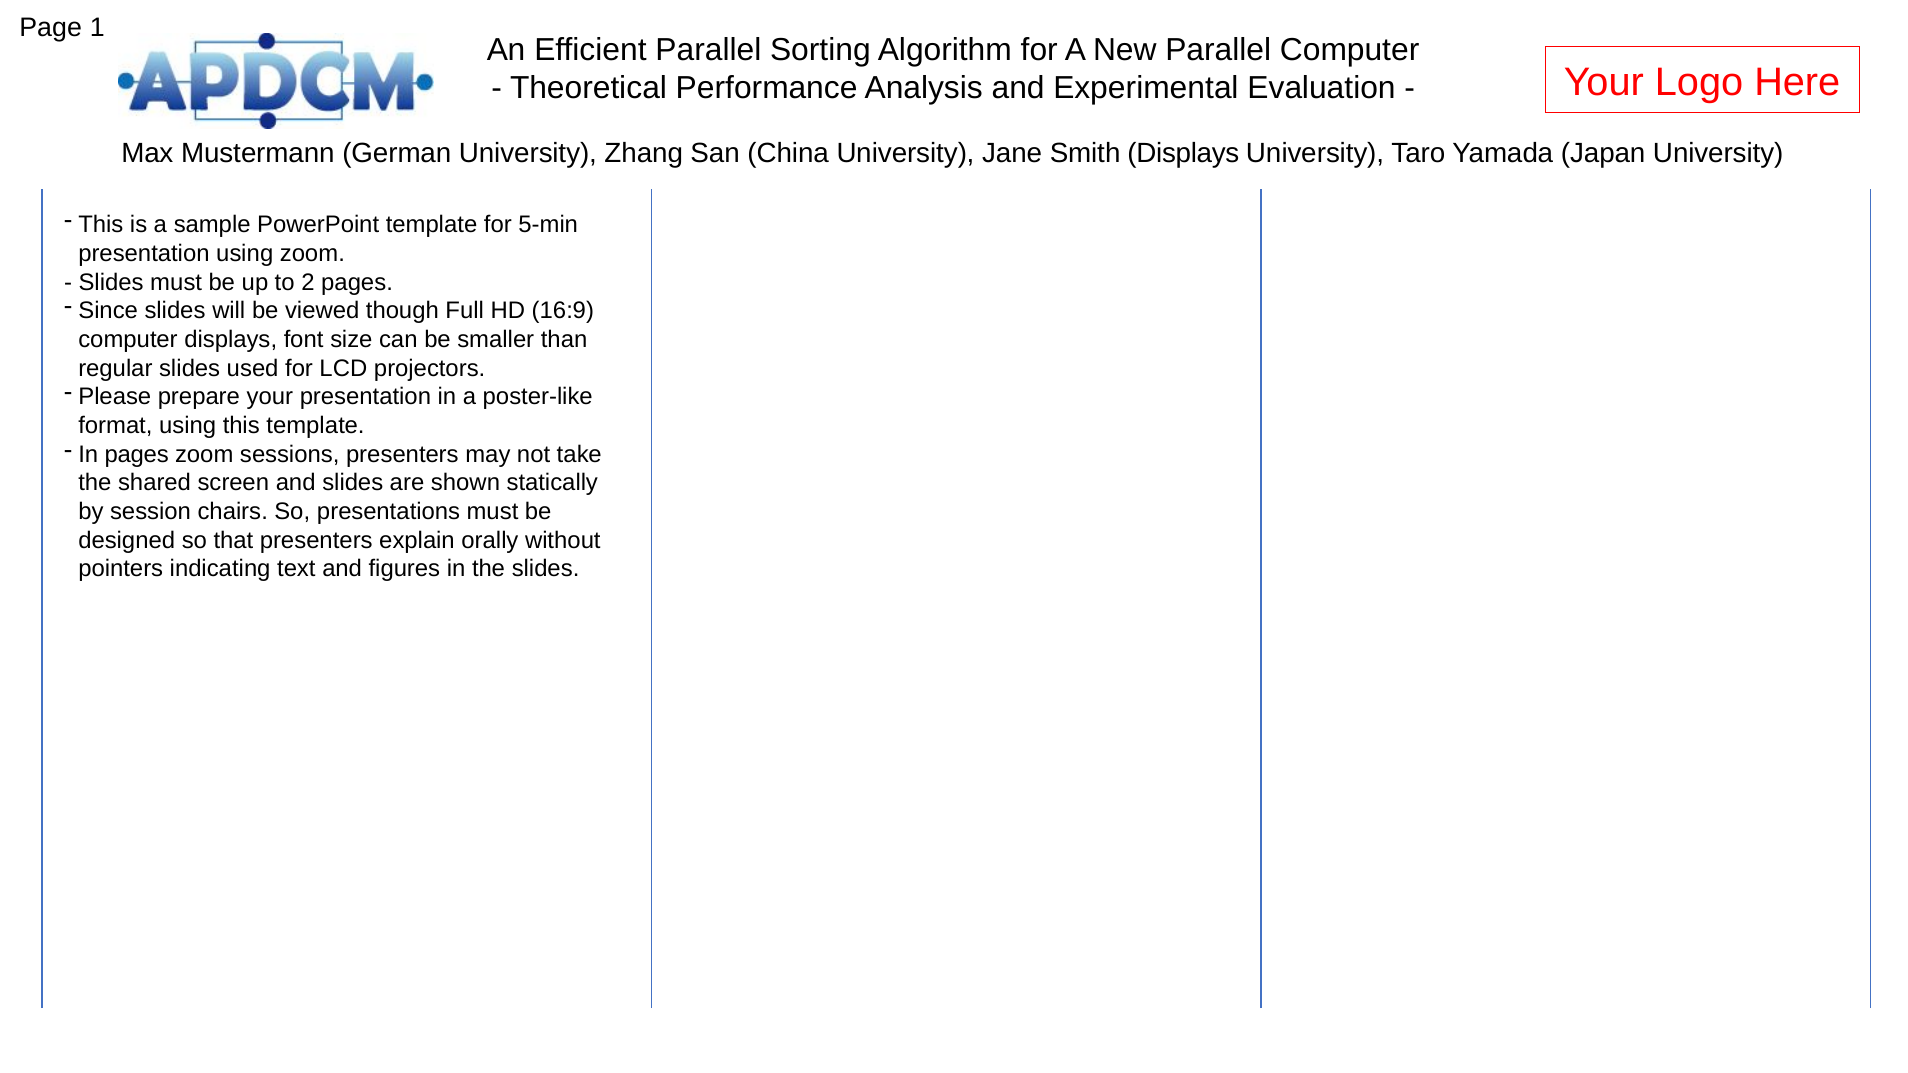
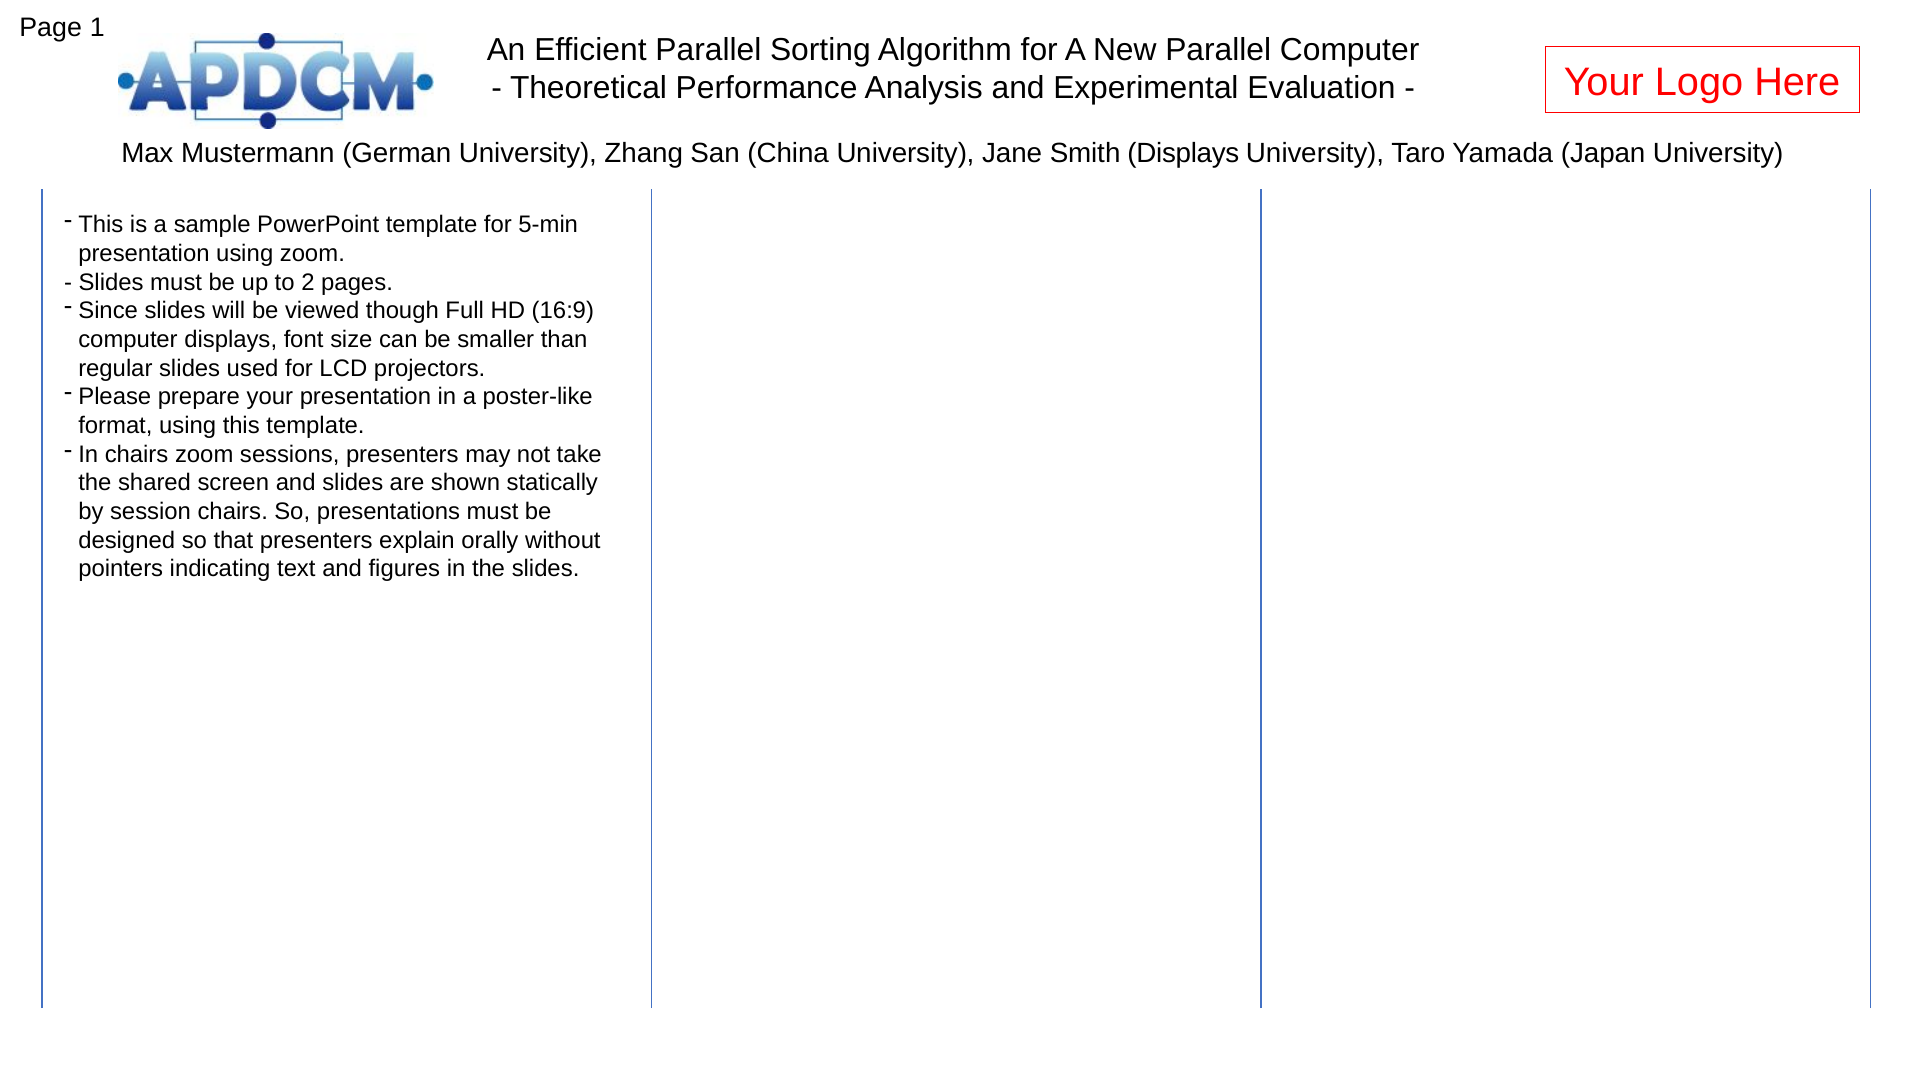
In pages: pages -> chairs
